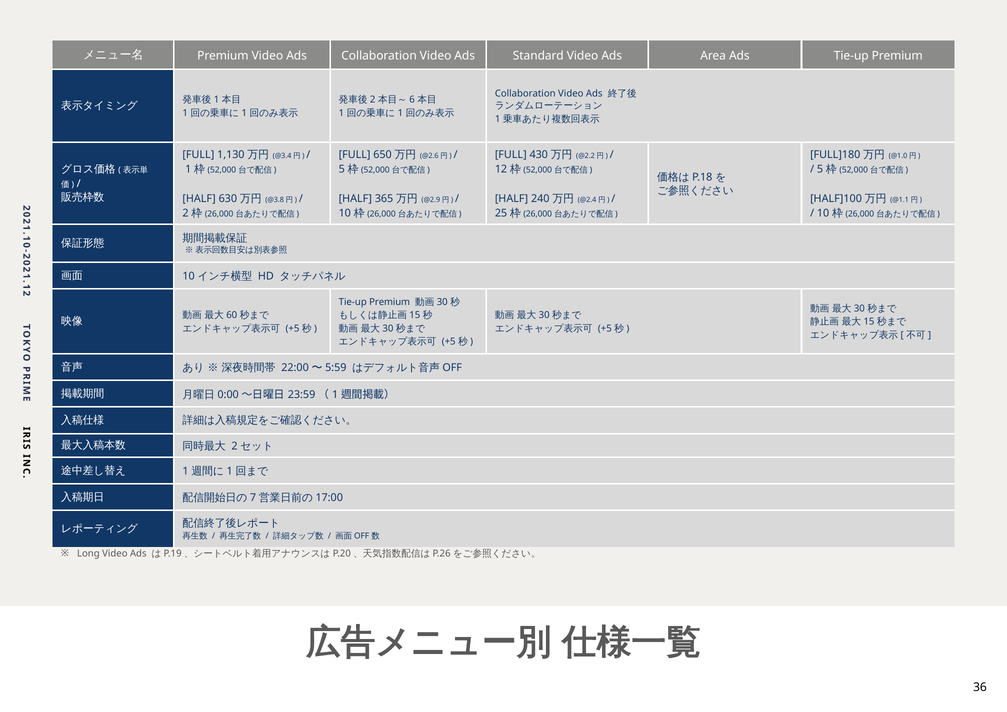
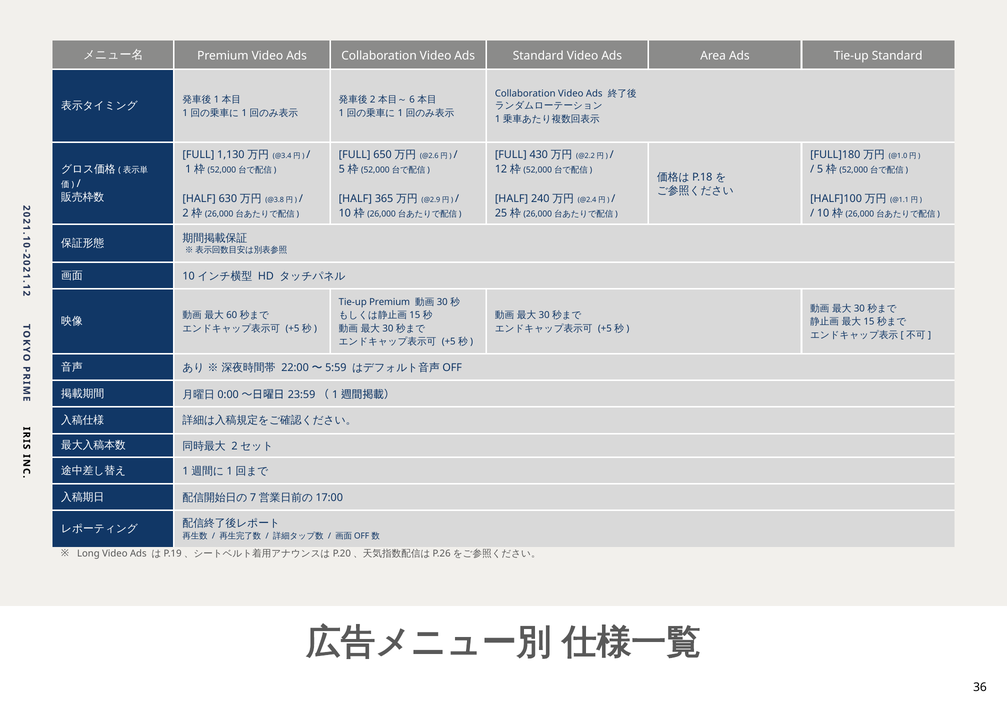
Ads Tie-up Premium: Premium -> Standard
